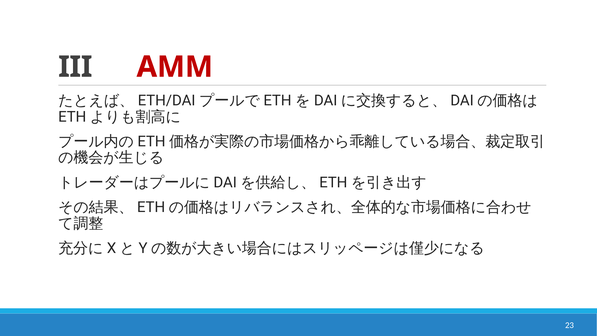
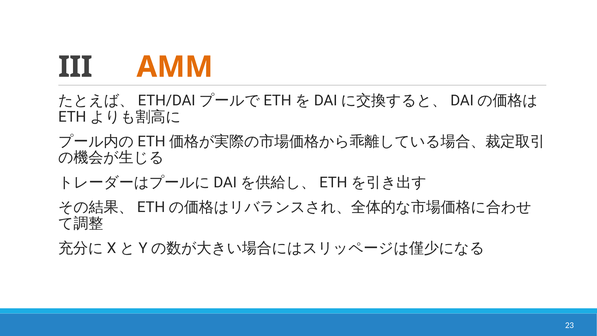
AMM colour: red -> orange
